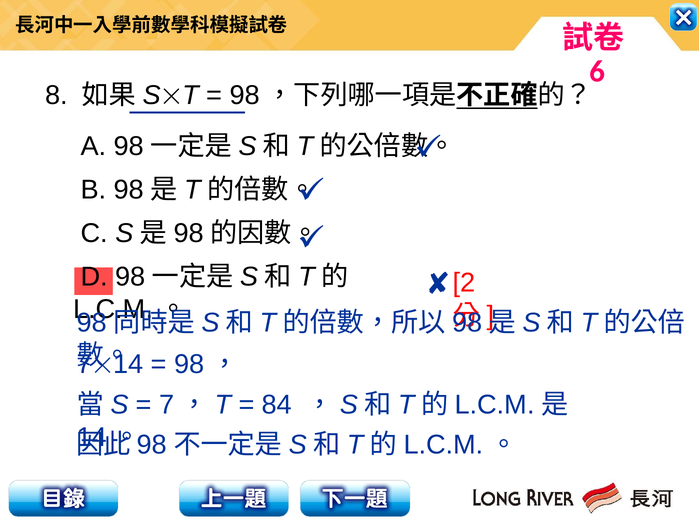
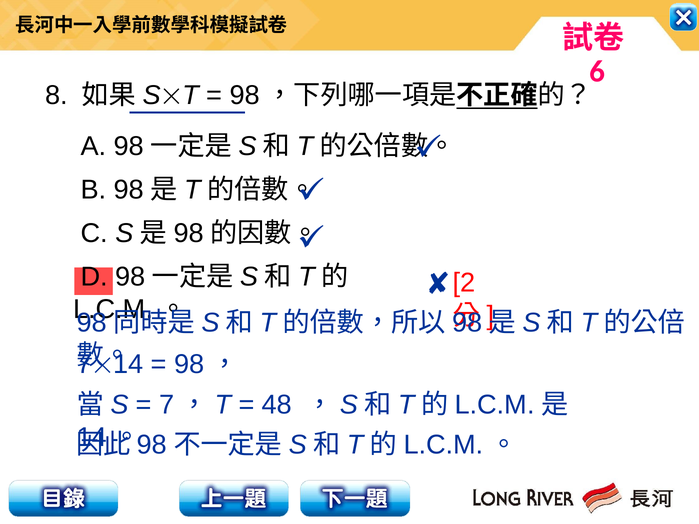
84: 84 -> 48
